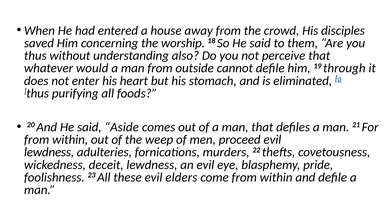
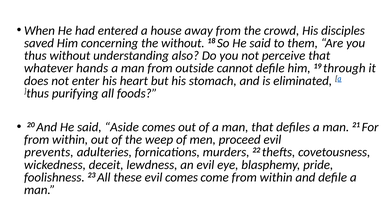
the worship: worship -> without
would: would -> hands
lewdness at (49, 152): lewdness -> prevents
evil elders: elders -> comes
